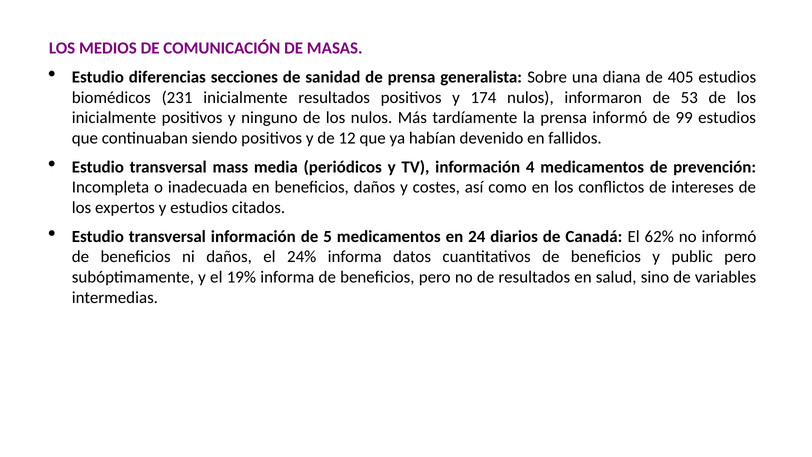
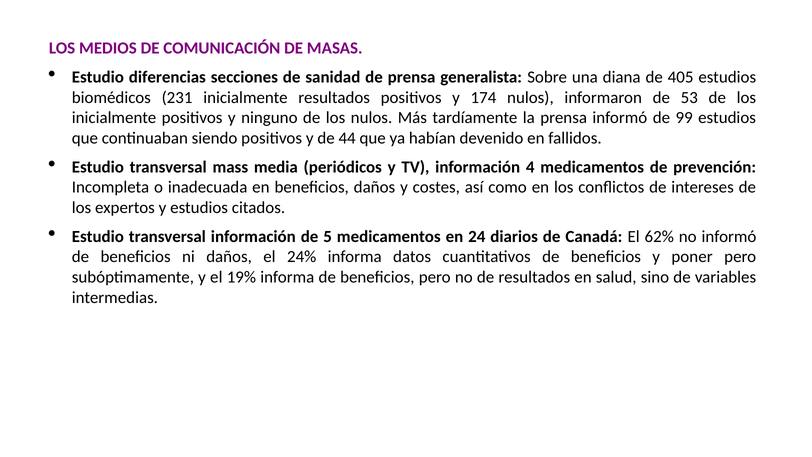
12: 12 -> 44
public: public -> poner
